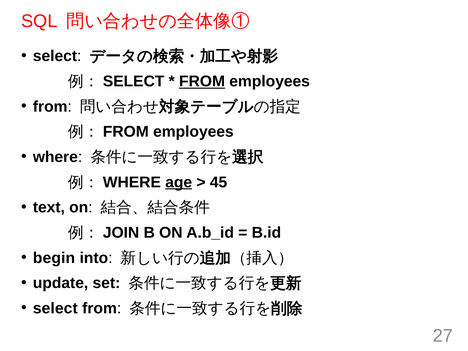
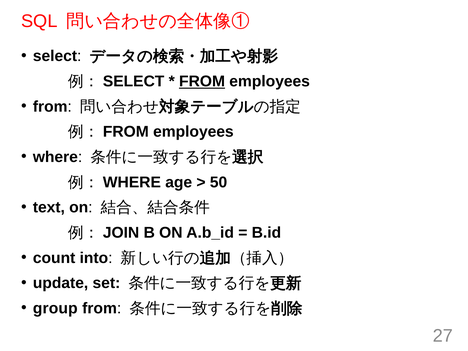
age underline: present -> none
45: 45 -> 50
begin: begin -> count
select at (55, 308): select -> group
